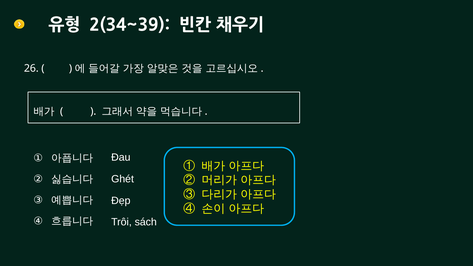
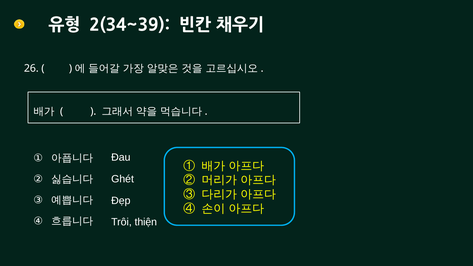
sách: sách -> thiện
